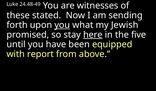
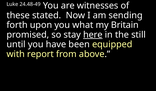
you at (62, 25) underline: present -> none
Jewish: Jewish -> Britain
five: five -> still
